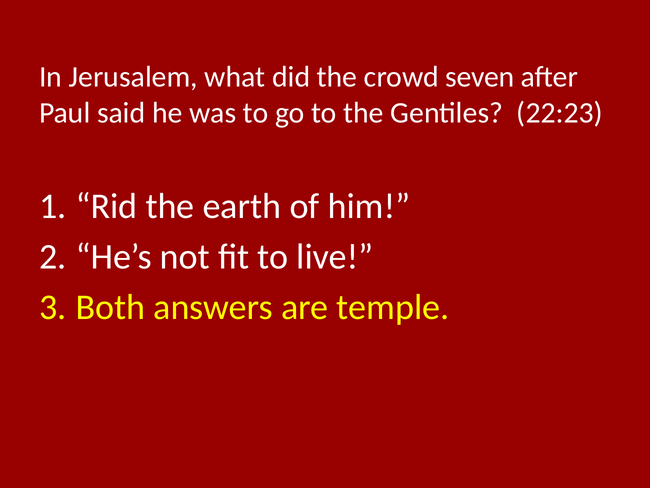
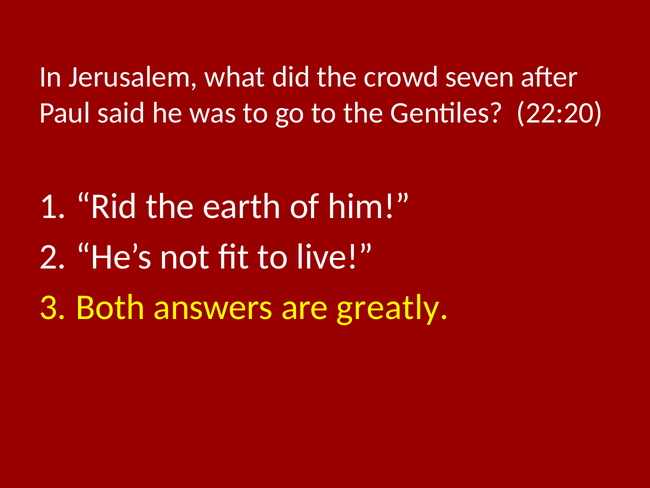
22:23: 22:23 -> 22:20
temple: temple -> greatly
